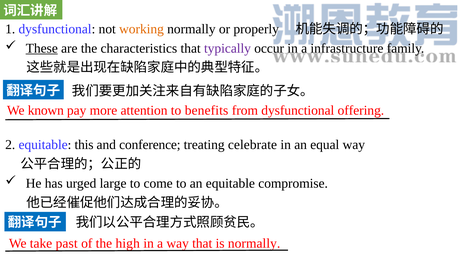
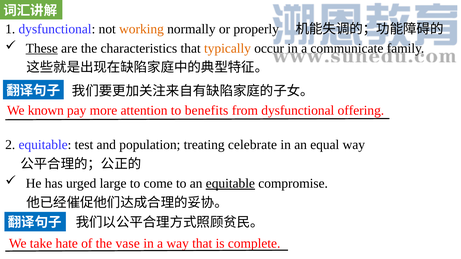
typically colour: purple -> orange
infrastructure: infrastructure -> communicate
this: this -> test
conference: conference -> population
equitable at (230, 184) underline: none -> present
past: past -> hate
high: high -> vase
is normally: normally -> complete
